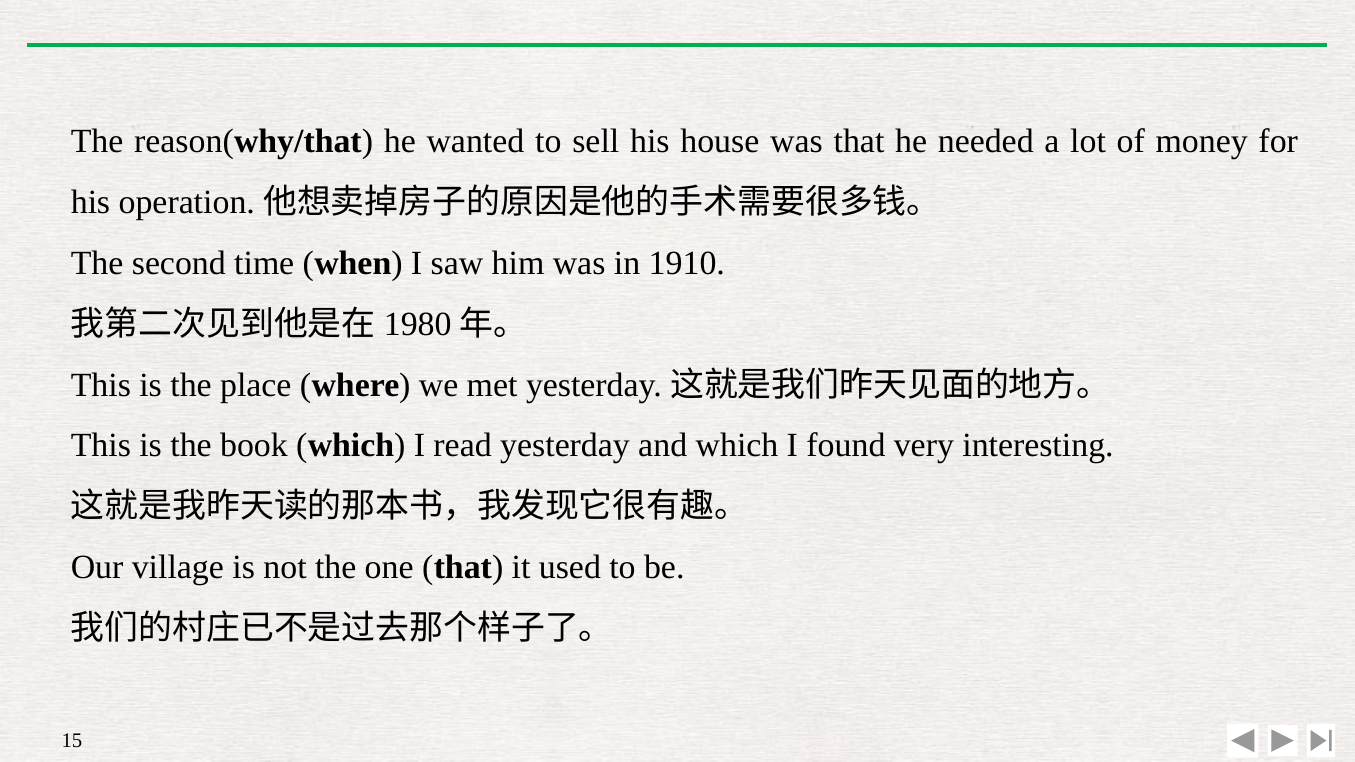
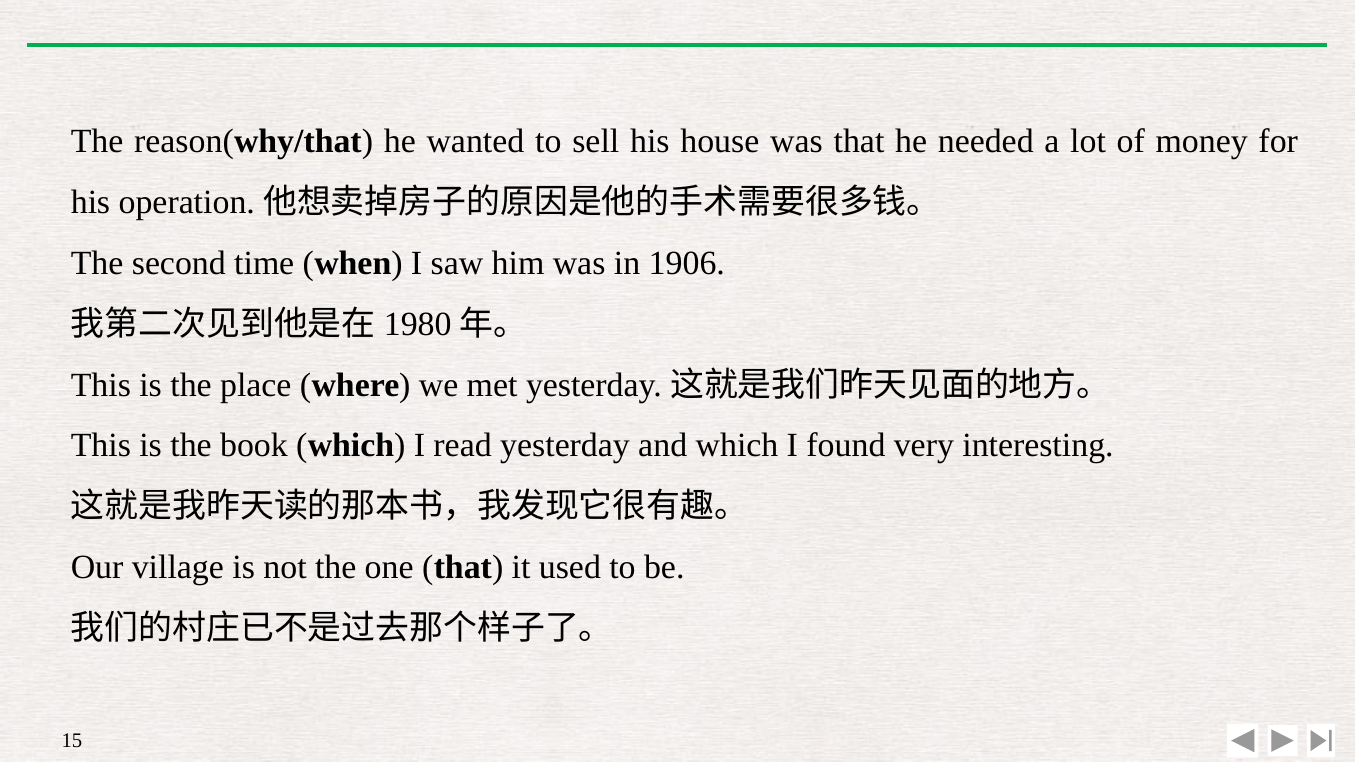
1910: 1910 -> 1906
